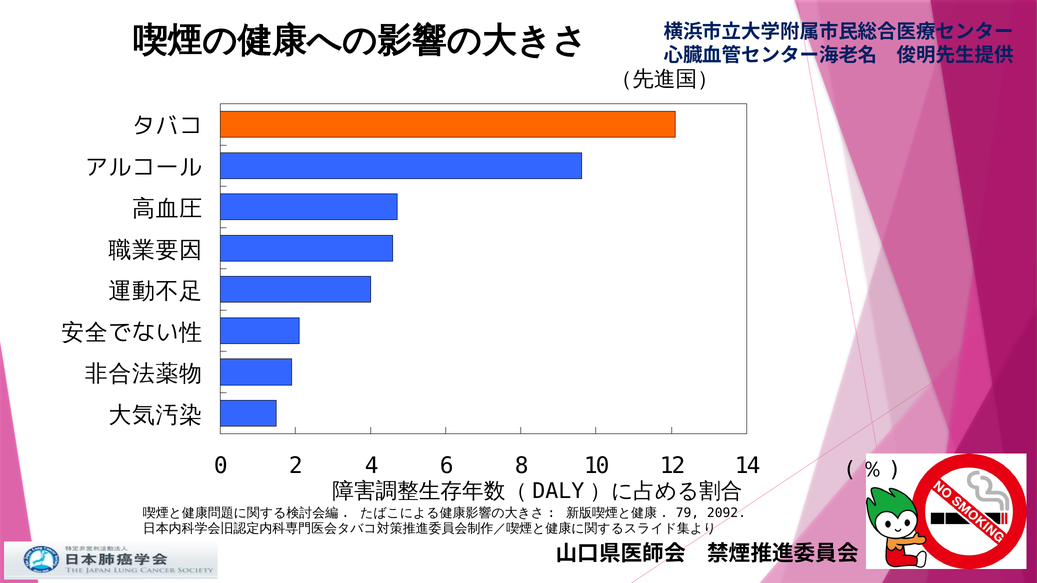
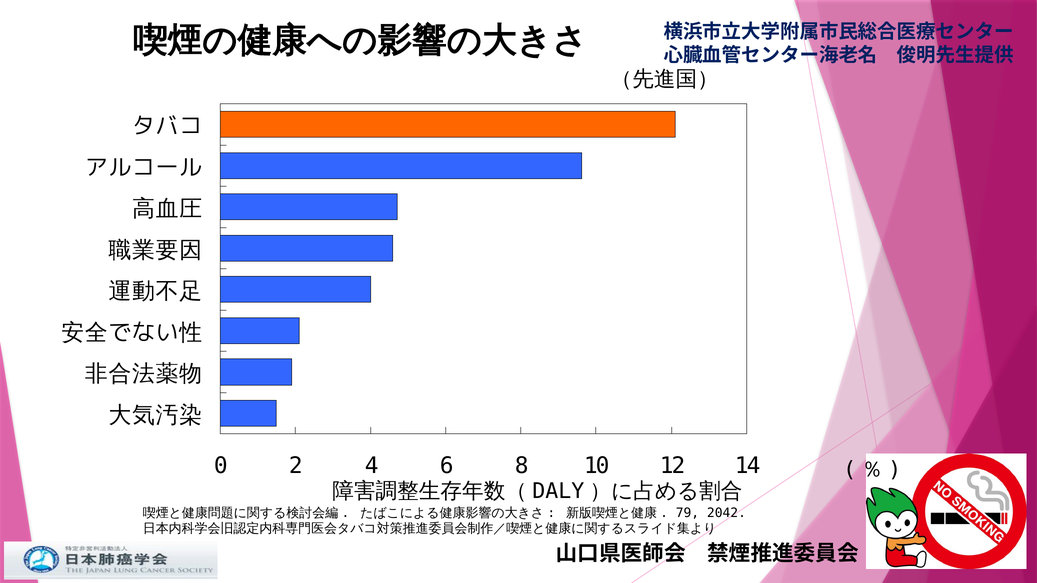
2092: 2092 -> 2042
